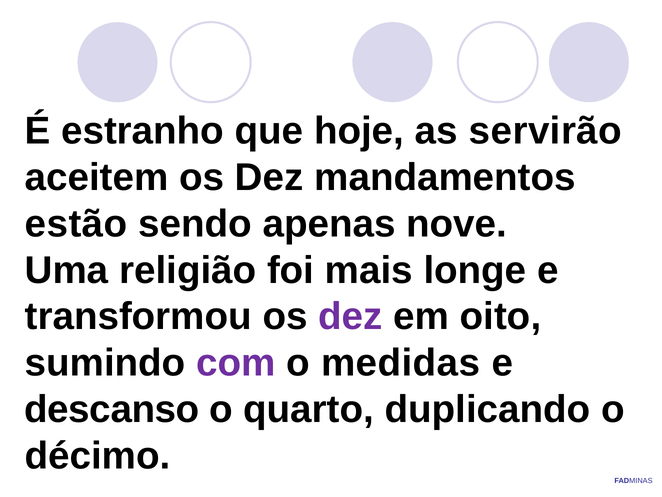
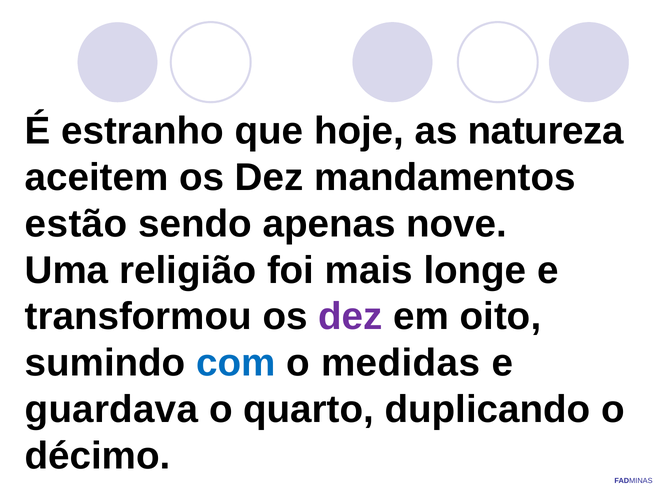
servirão: servirão -> natureza
com colour: purple -> blue
descanso: descanso -> guardava
